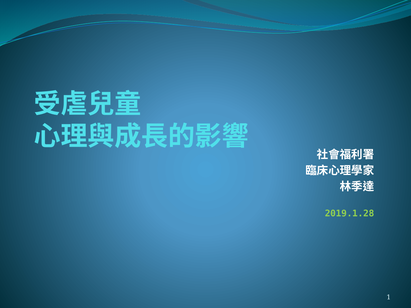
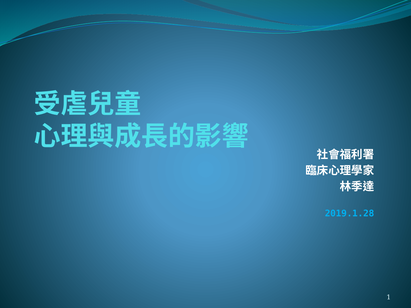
2019.1.28 colour: light green -> light blue
